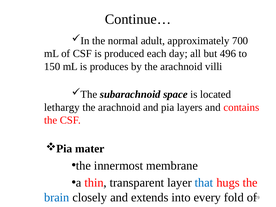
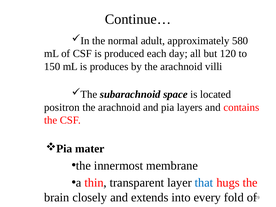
700: 700 -> 580
496: 496 -> 120
lethargy: lethargy -> positron
brain colour: blue -> black
